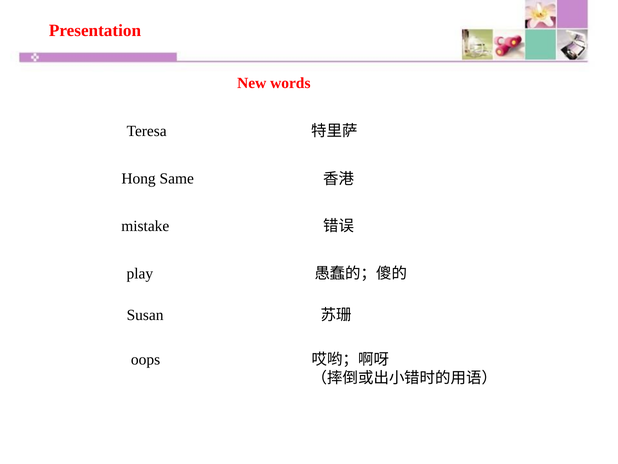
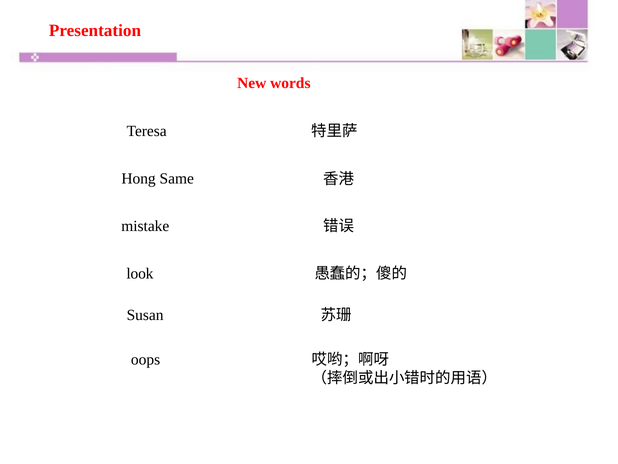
play: play -> look
